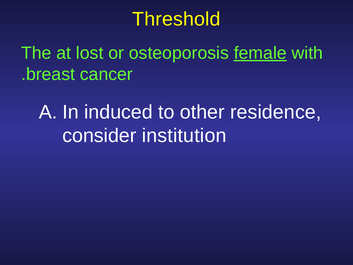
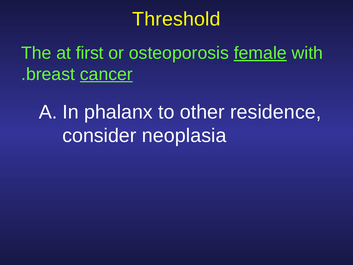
lost: lost -> first
cancer underline: none -> present
induced: induced -> phalanx
institution: institution -> neoplasia
